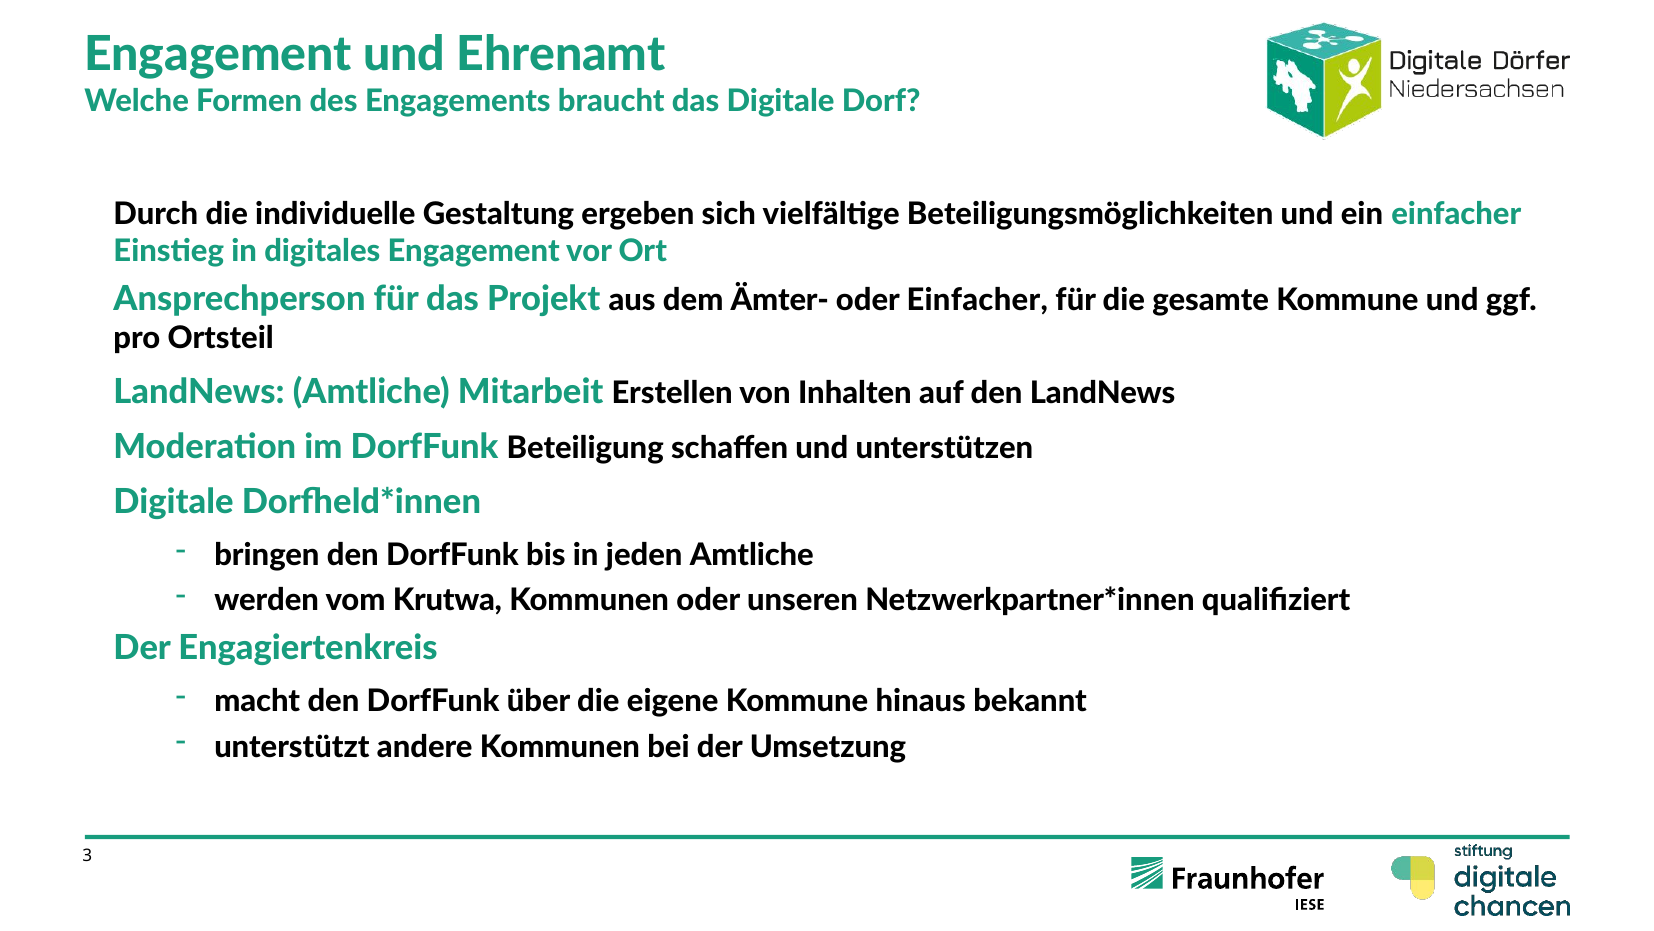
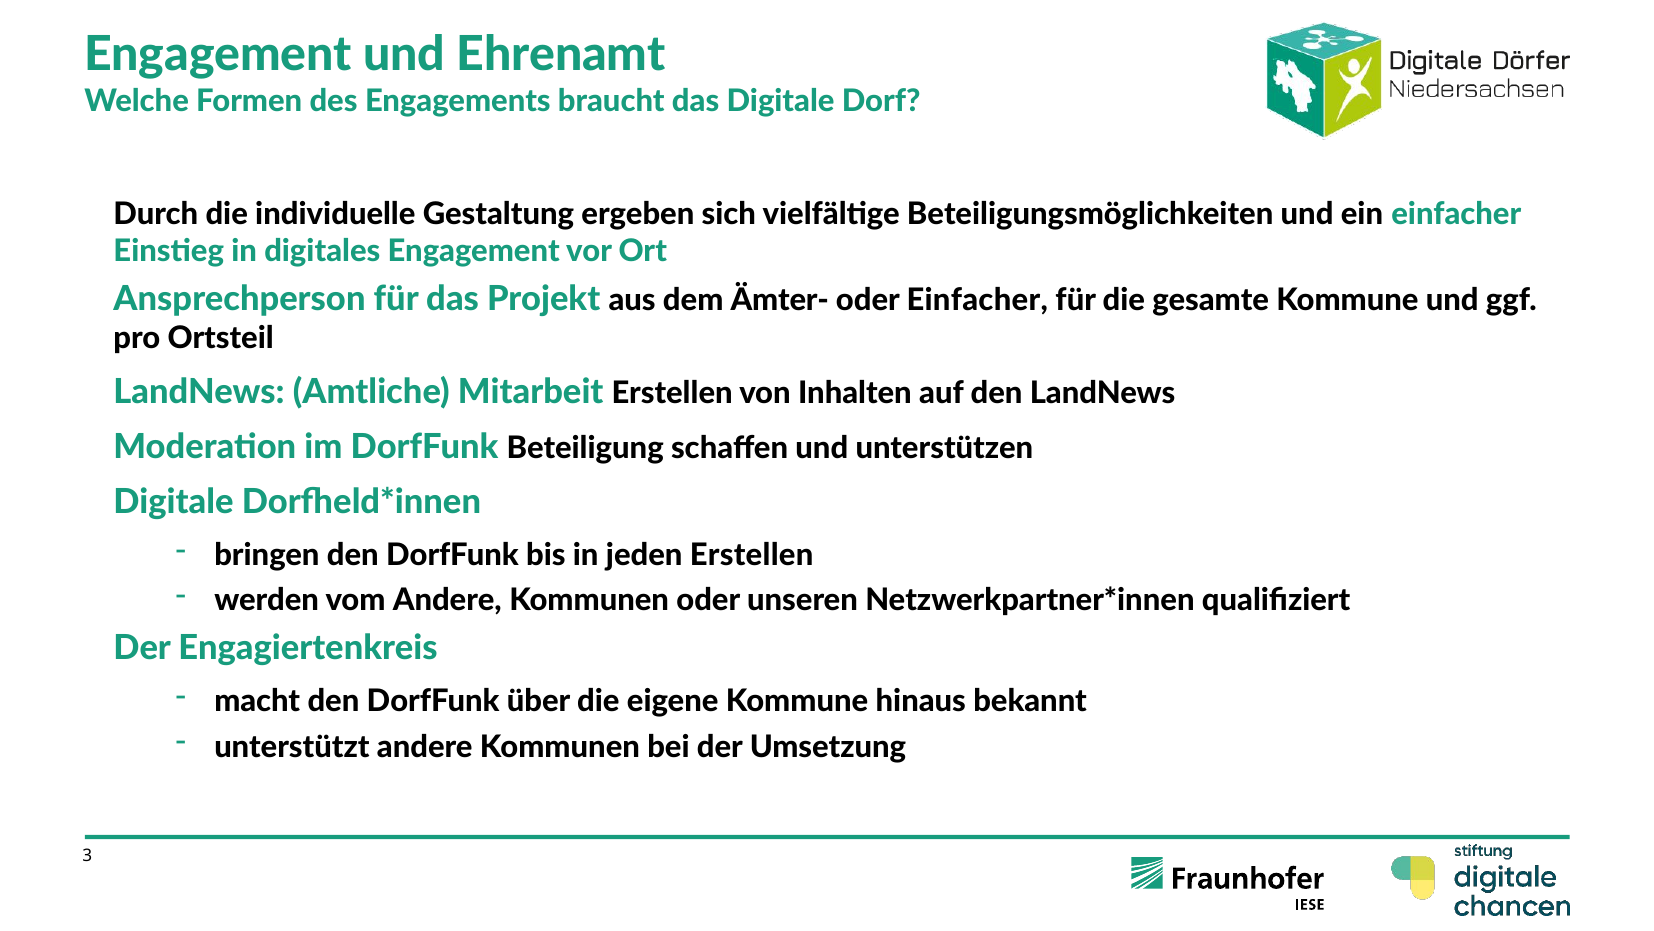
jeden Amtliche: Amtliche -> Erstellen
vom Krutwa: Krutwa -> Andere
